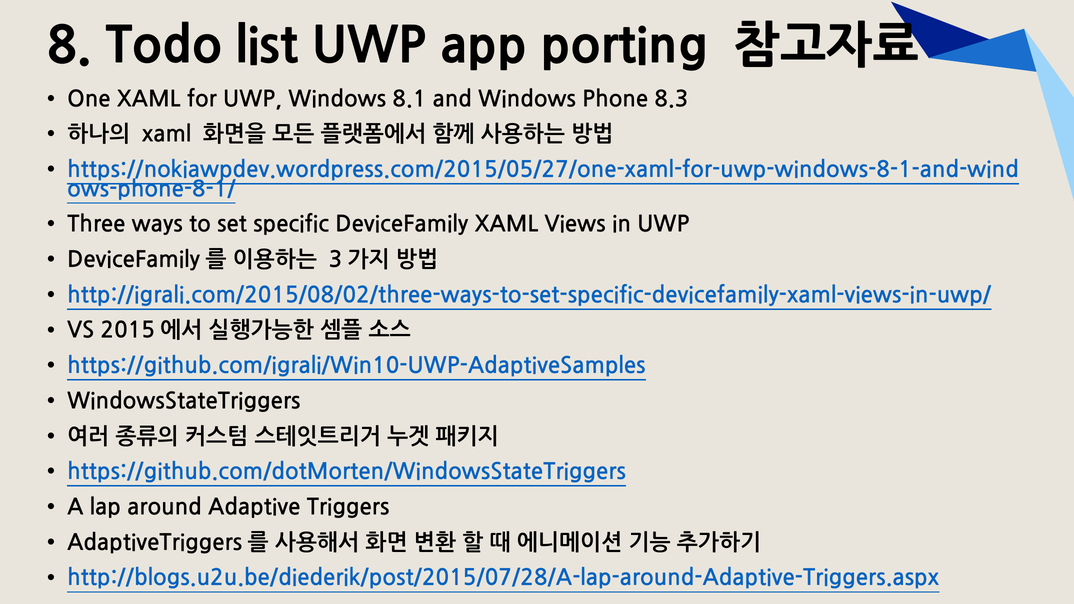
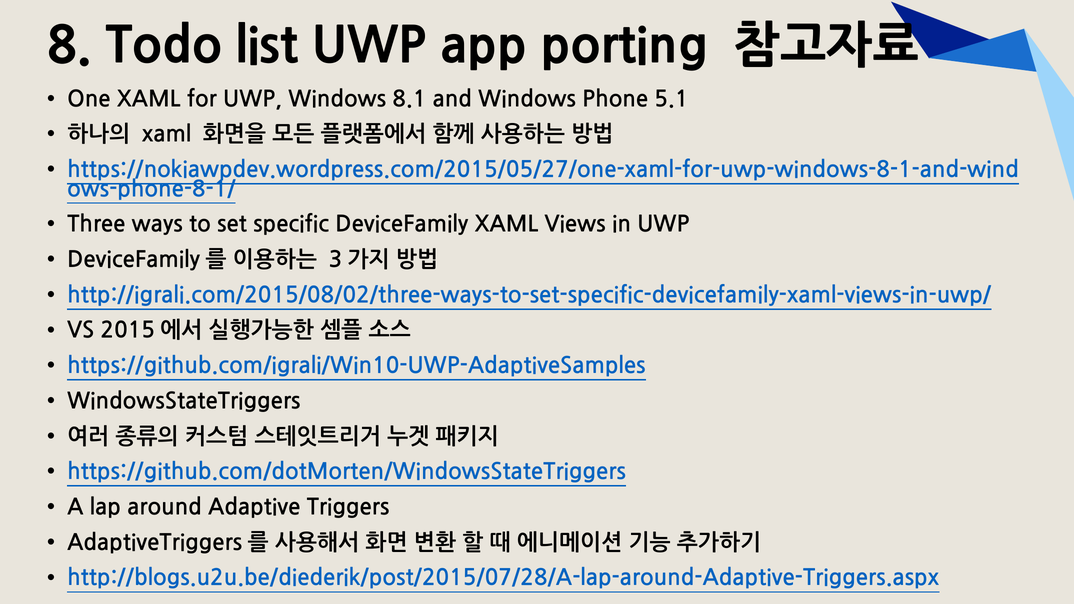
8.3: 8.3 -> 5.1
